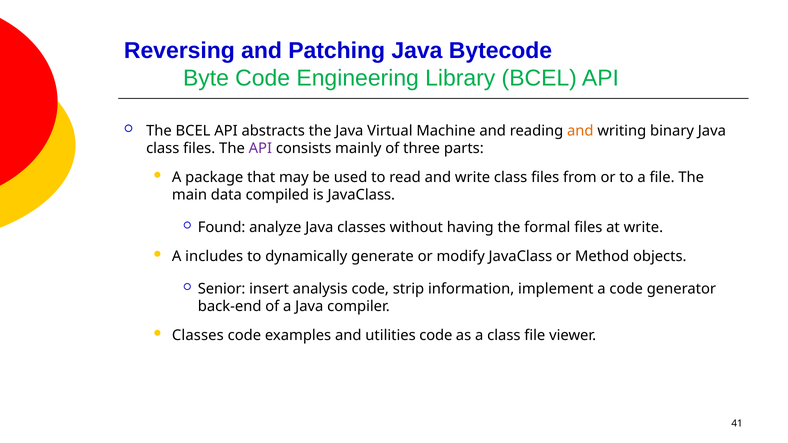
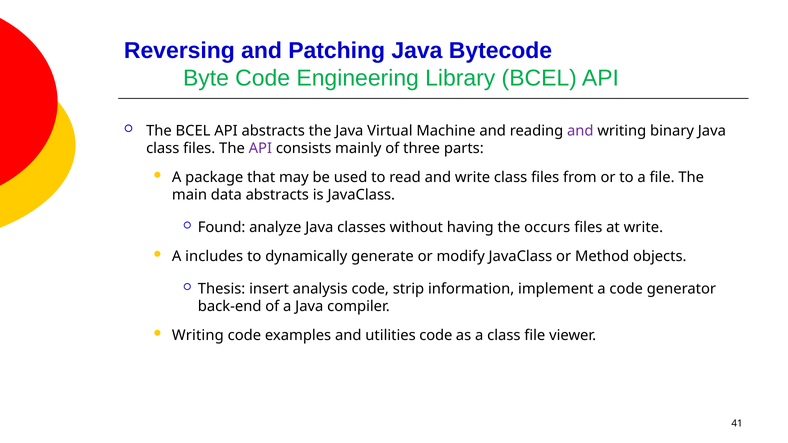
and at (580, 131) colour: orange -> purple
data compiled: compiled -> abstracts
formal: formal -> occurs
Senior: Senior -> Thesis
Classes at (198, 336): Classes -> Writing
